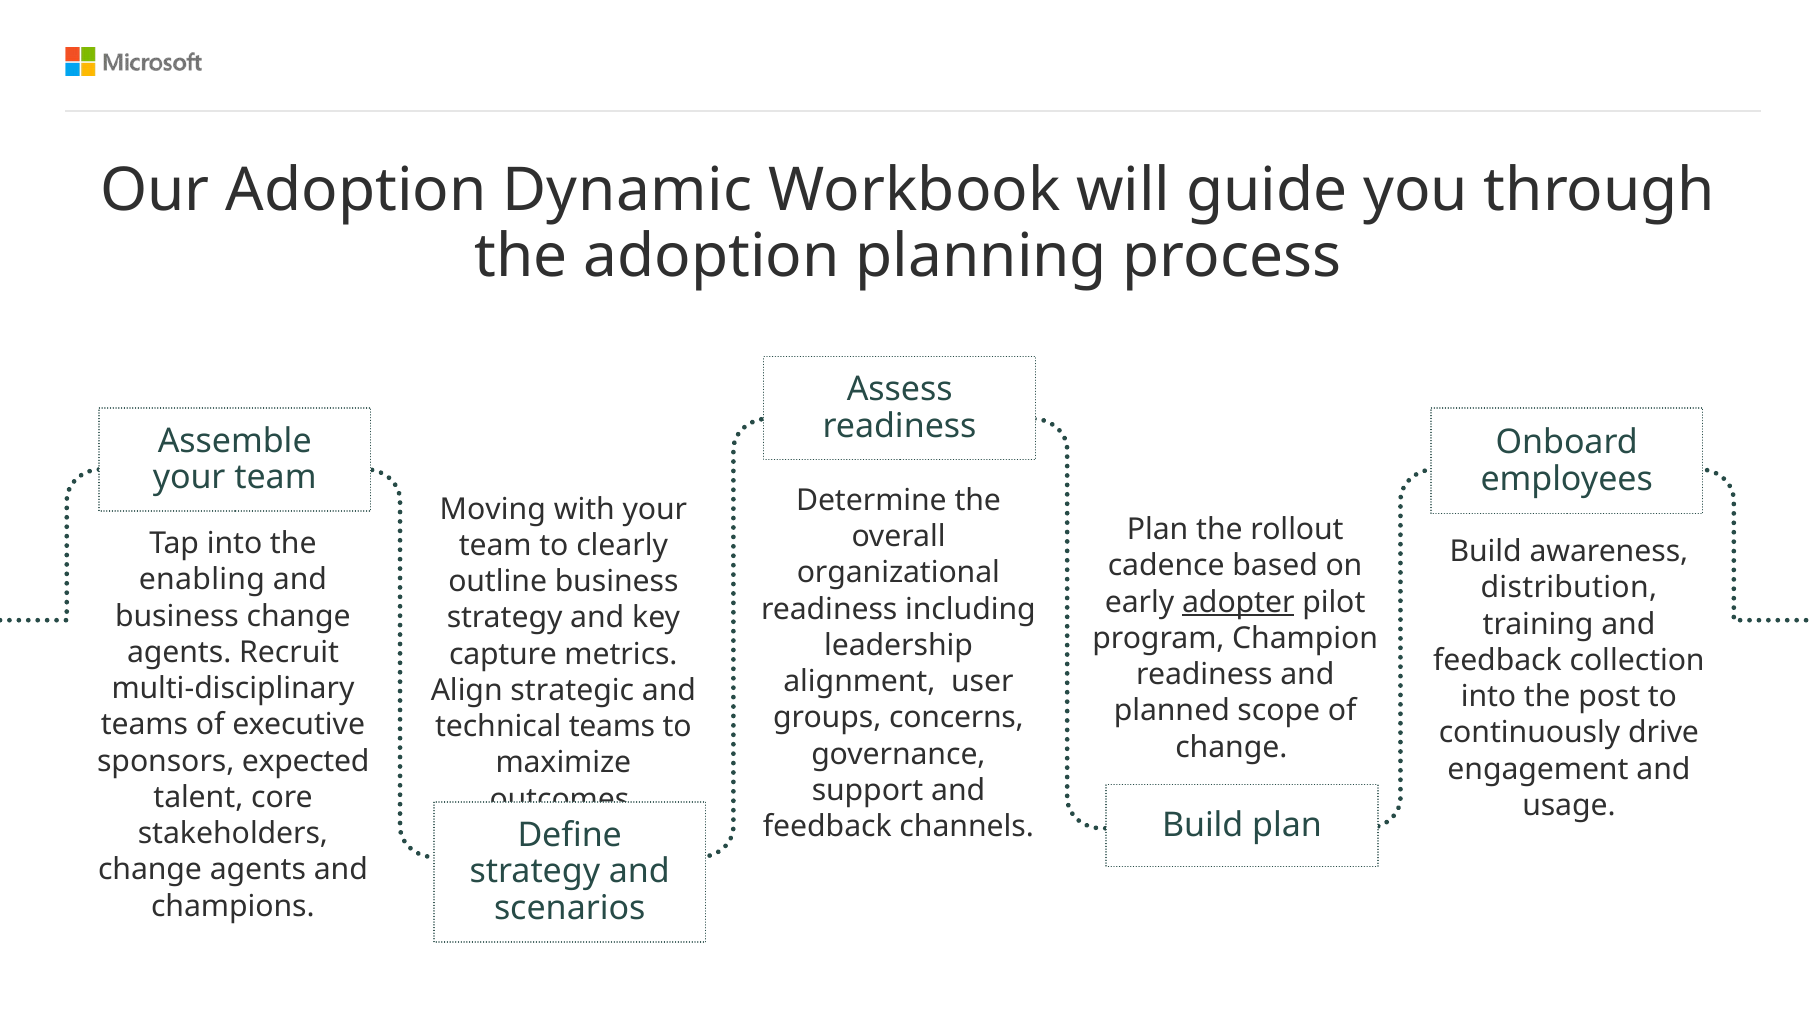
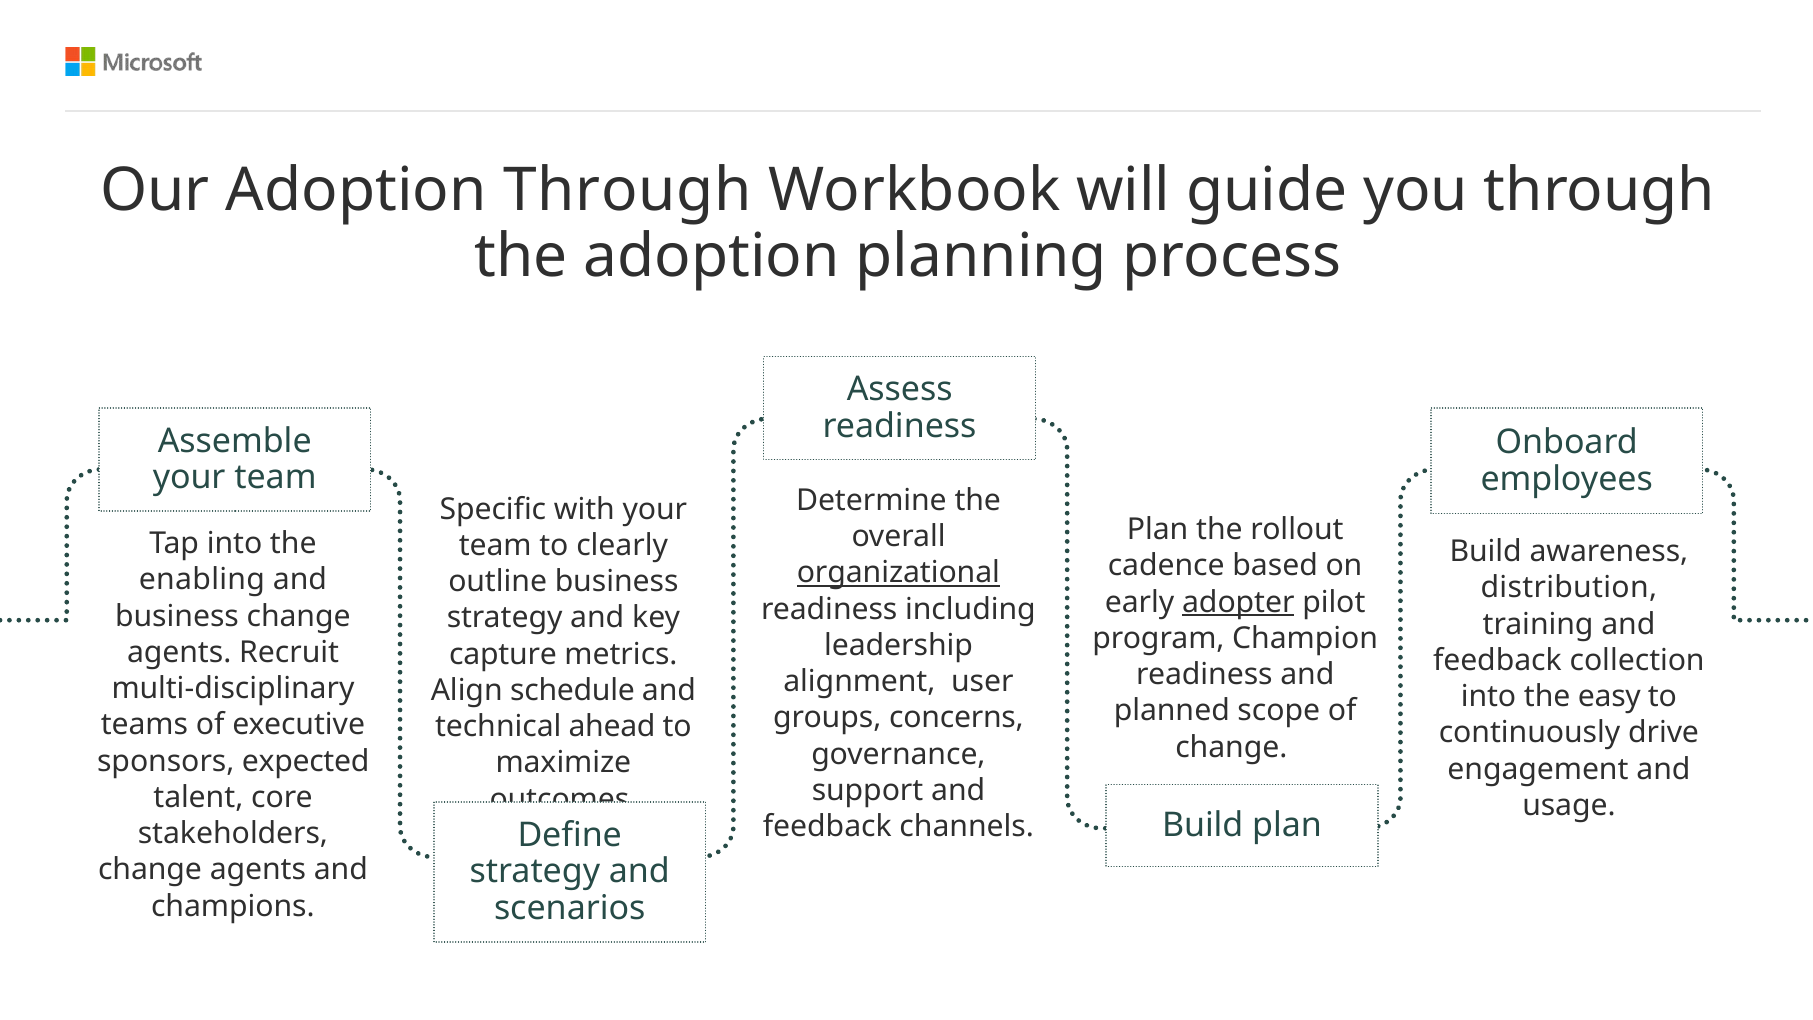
Adoption Dynamic: Dynamic -> Through
Moving: Moving -> Specific
organizational underline: none -> present
strategic: strategic -> schedule
post: post -> easy
technical teams: teams -> ahead
